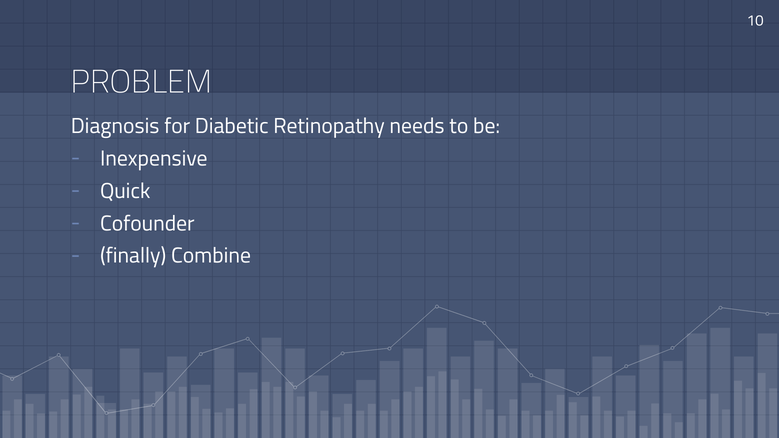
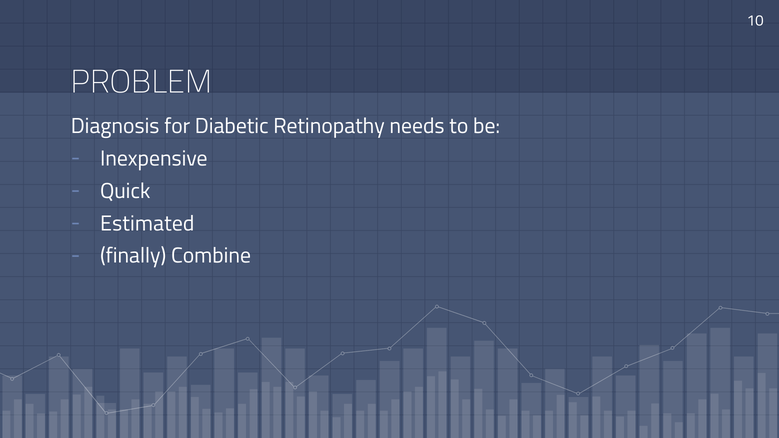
Cofounder: Cofounder -> Estimated
